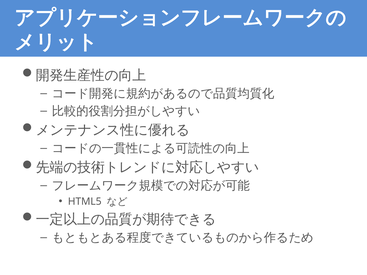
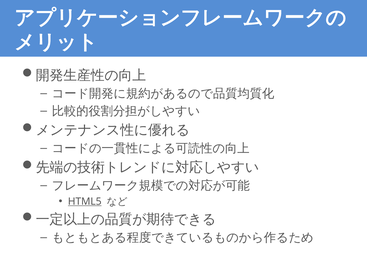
HTML5 underline: none -> present
